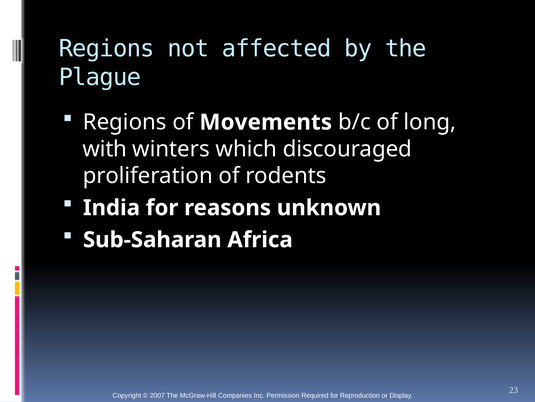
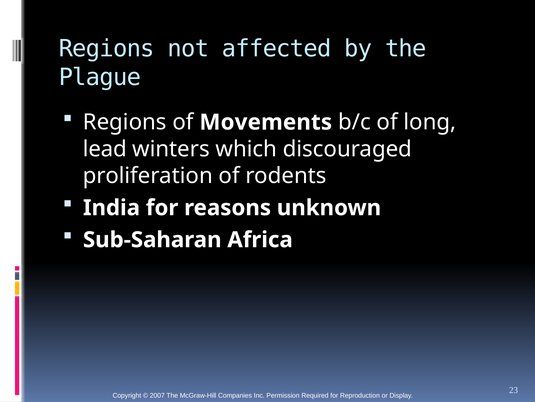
with: with -> lead
